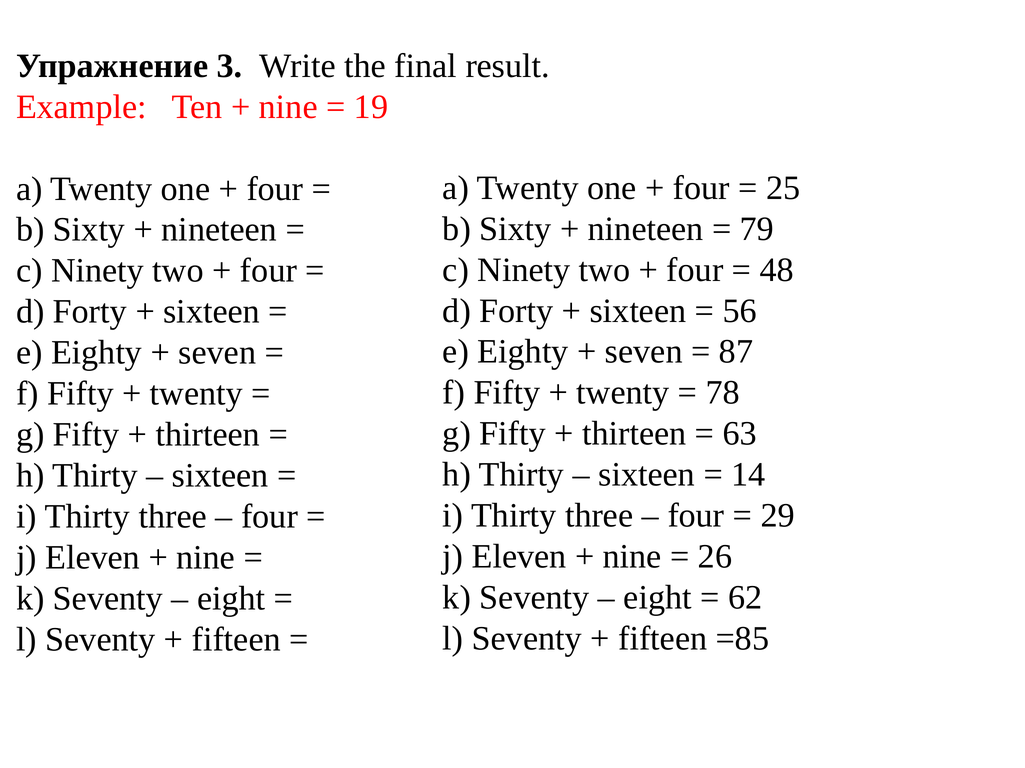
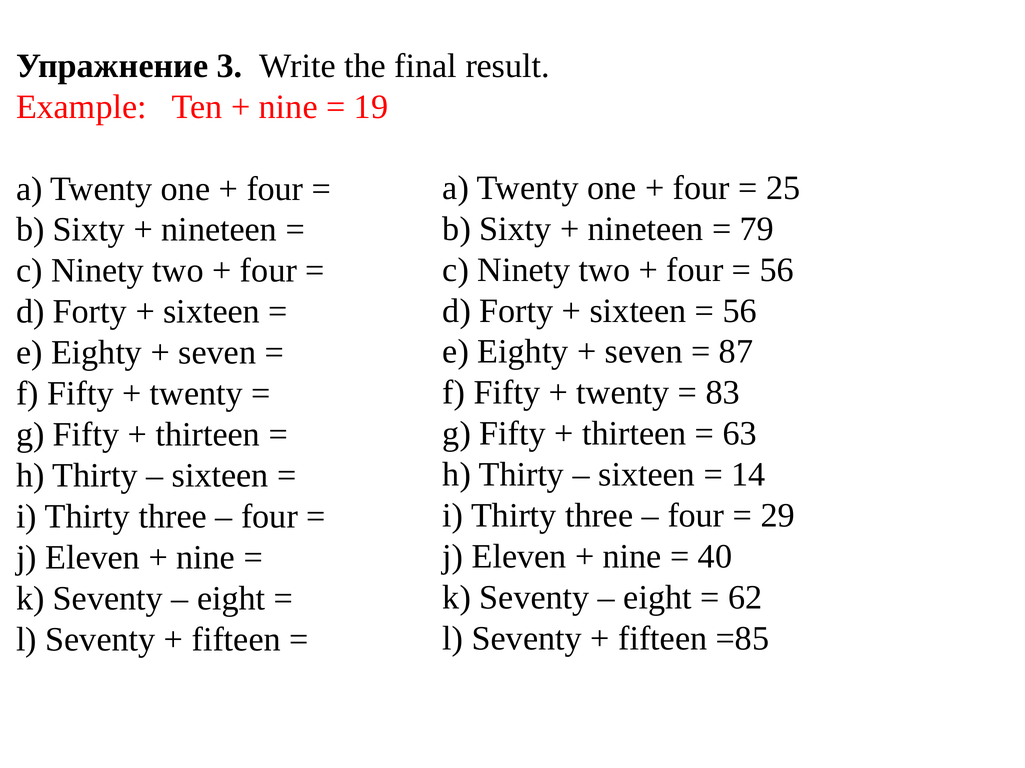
48 at (777, 270): 48 -> 56
78: 78 -> 83
26: 26 -> 40
